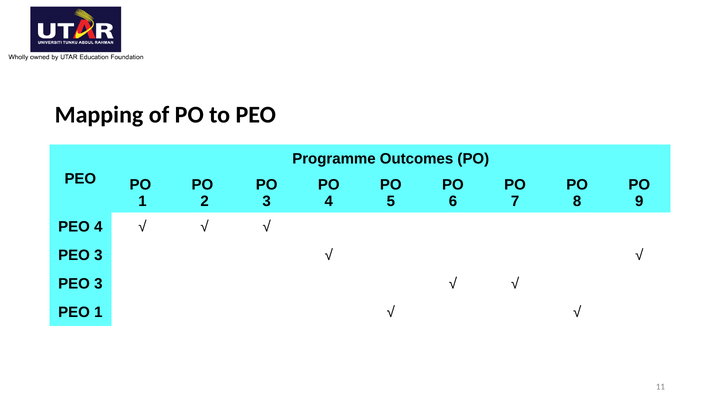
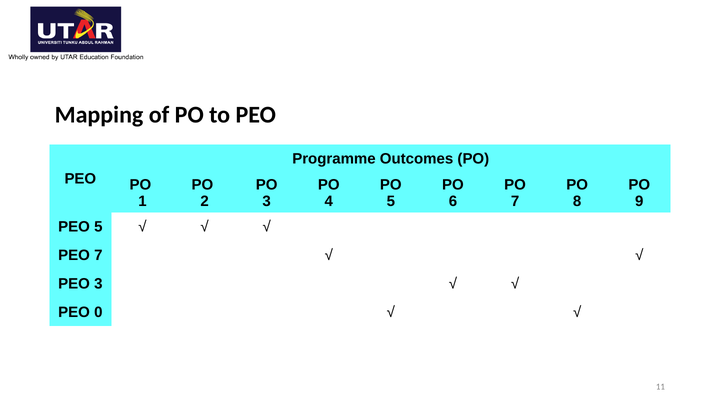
PEO 4: 4 -> 5
3 at (98, 255): 3 -> 7
PEO 1: 1 -> 0
